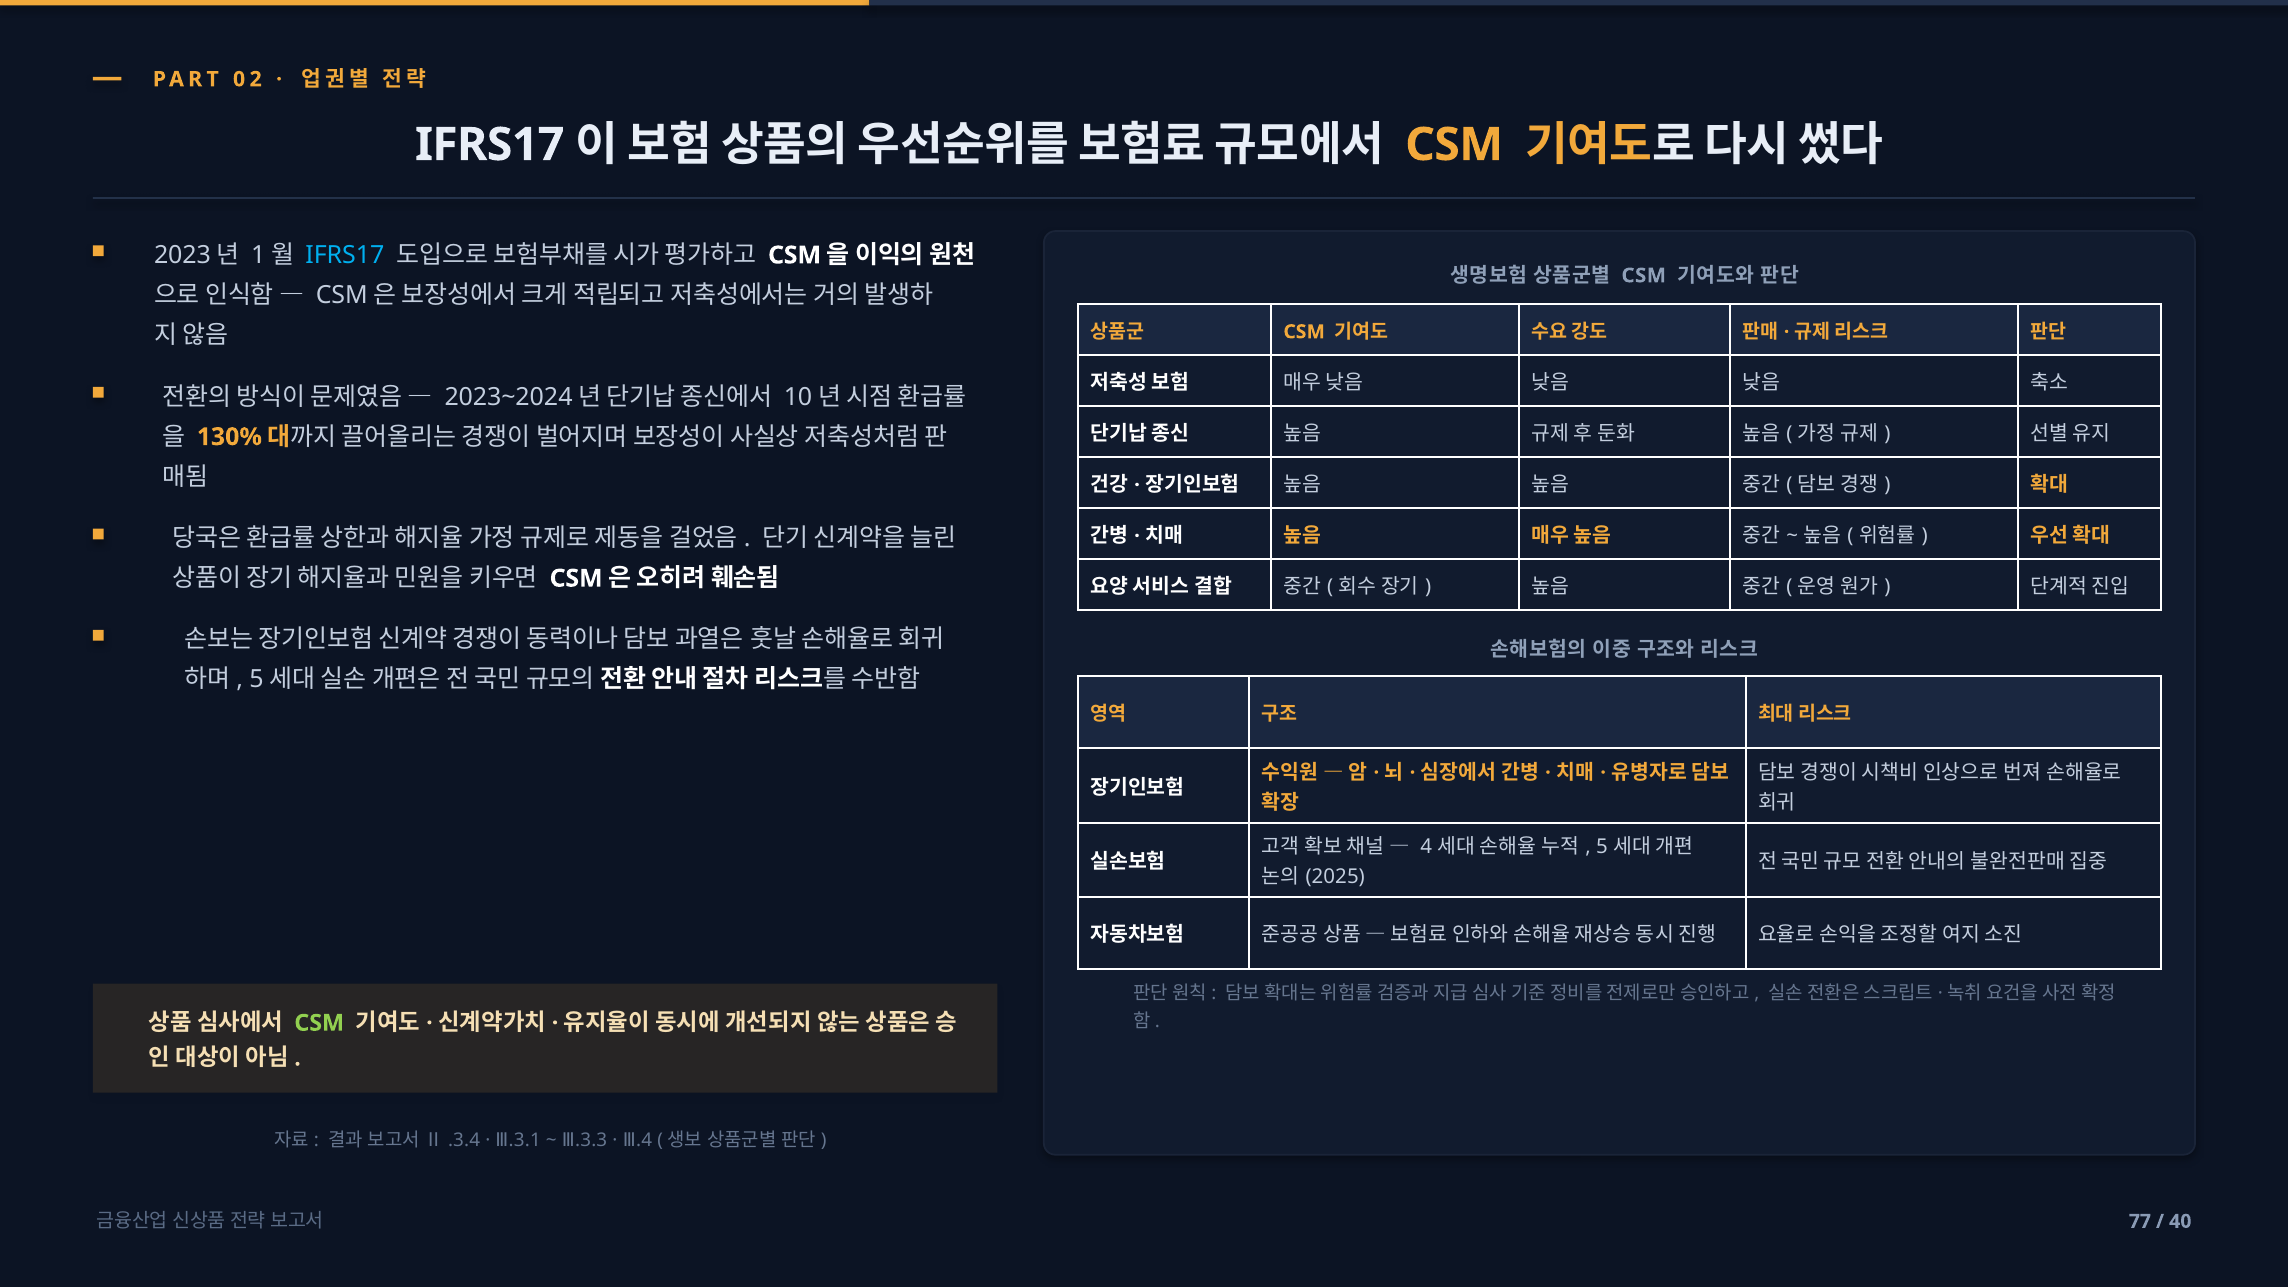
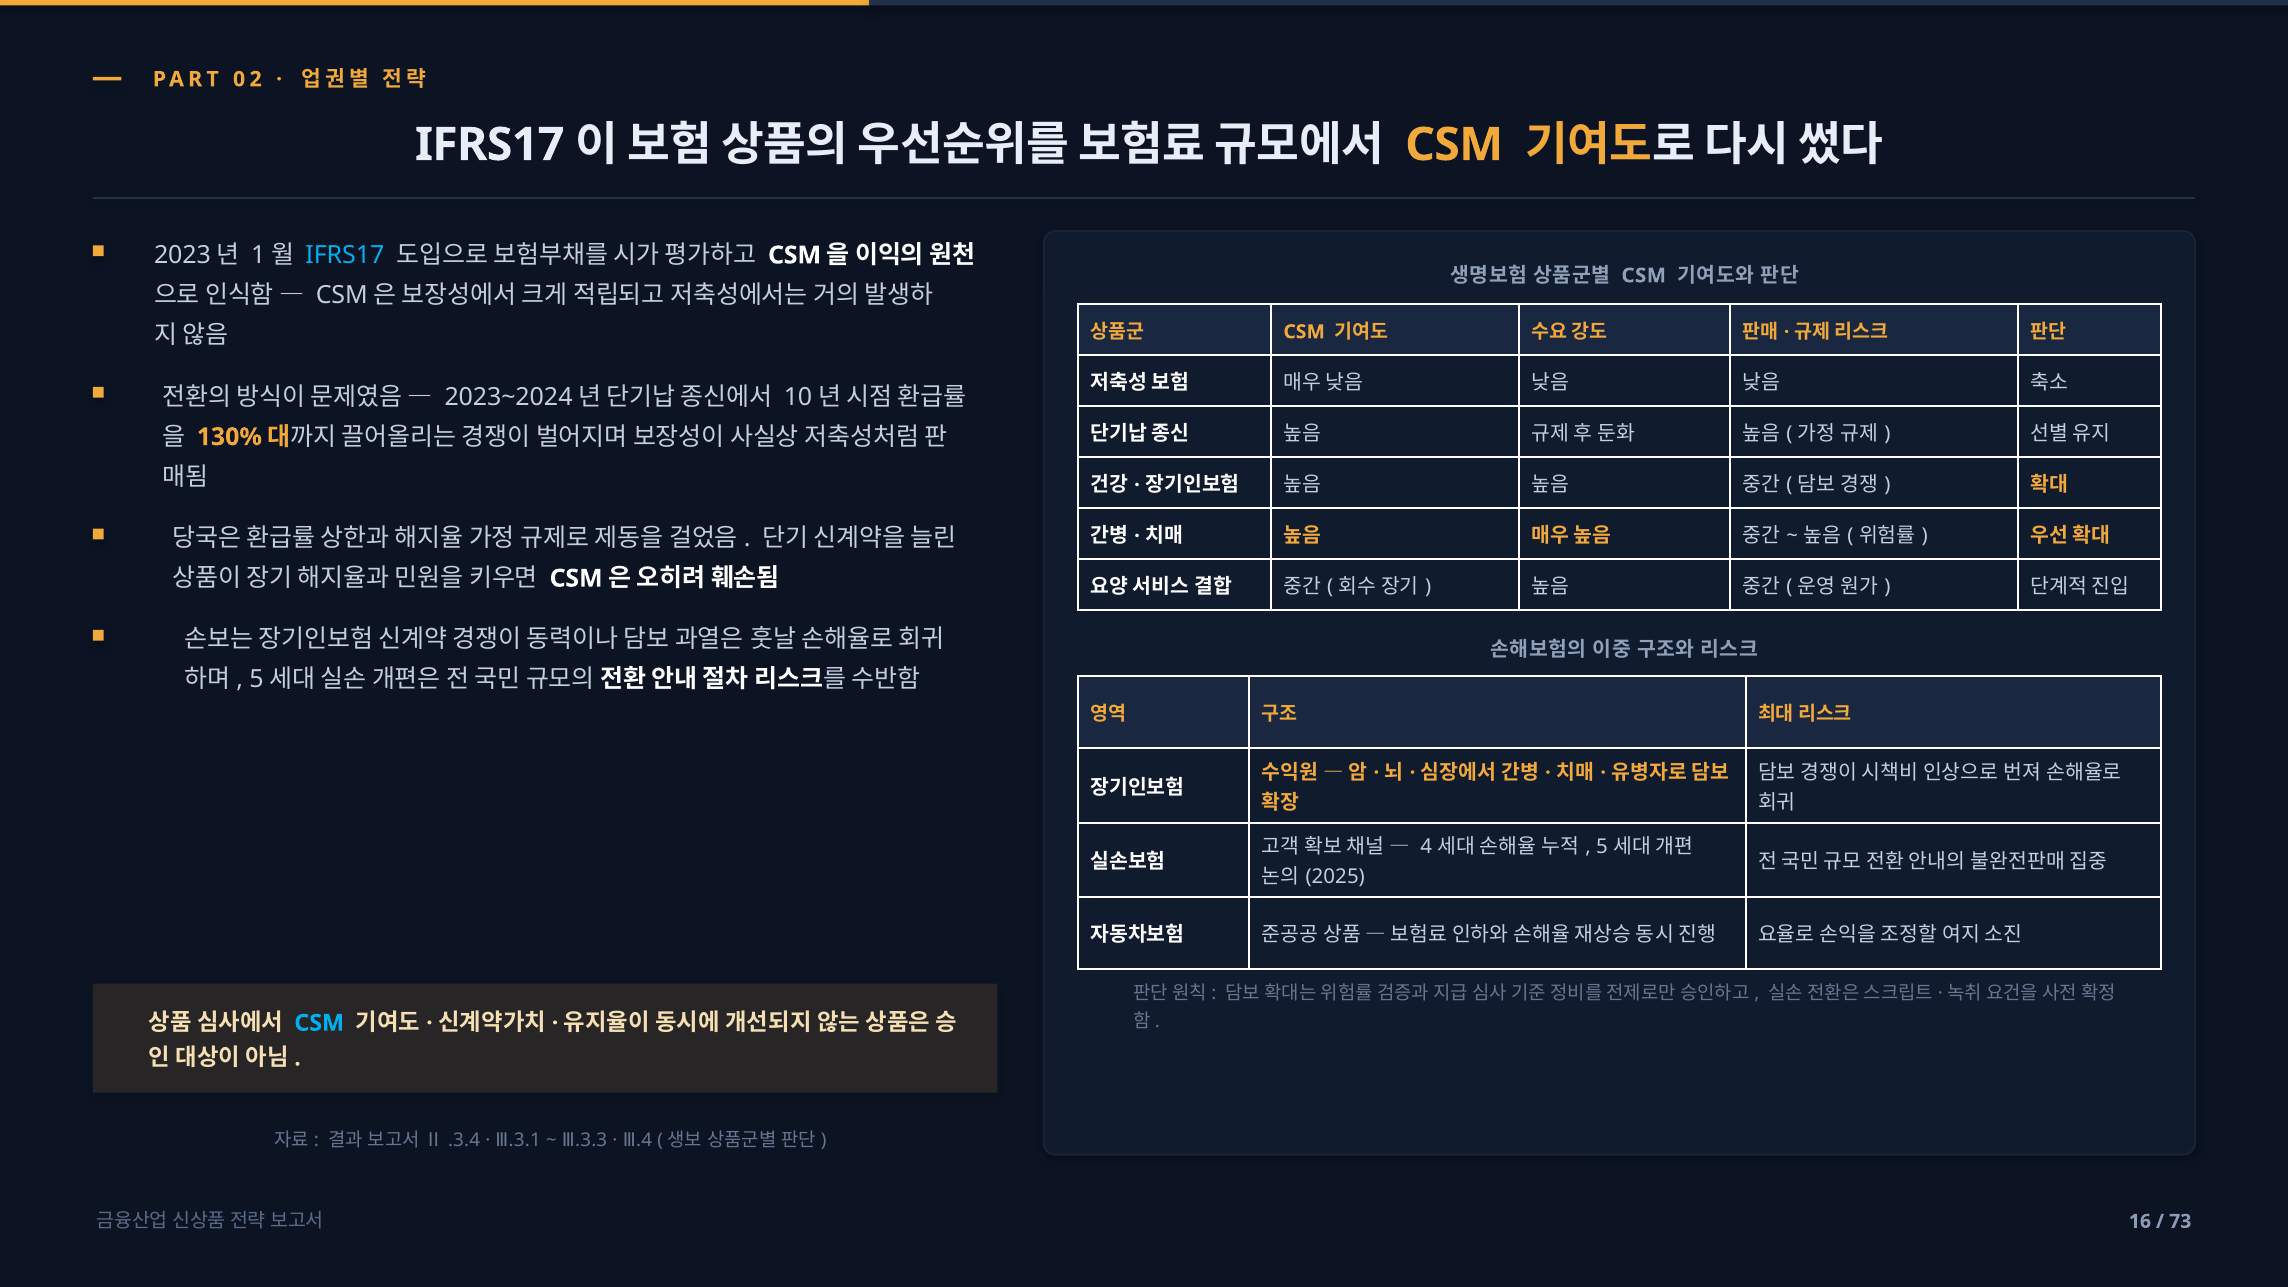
CSM at (319, 1023) colour: light green -> light blue
77: 77 -> 16
40: 40 -> 73
